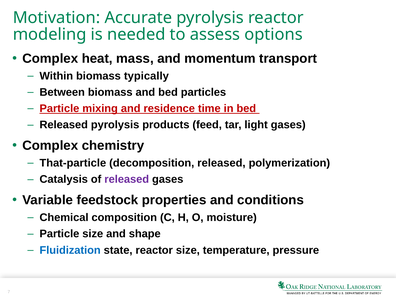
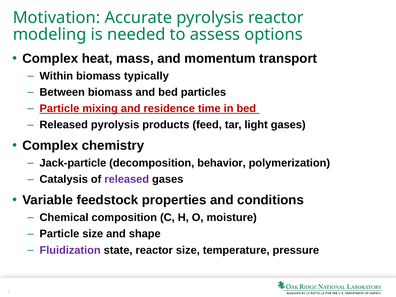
That-particle: That-particle -> Jack-particle
decomposition released: released -> behavior
Fluidization colour: blue -> purple
